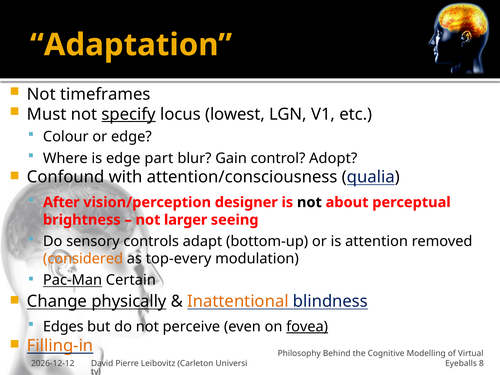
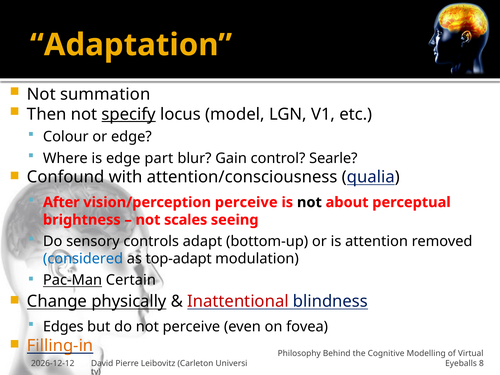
timeframes: timeframes -> summation
Must: Must -> Then
lowest: lowest -> model
Adopt: Adopt -> Searle
vision/perception designer: designer -> perceive
larger: larger -> scales
considered colour: orange -> blue
top-every: top-every -> top-adapt
Inattentional colour: orange -> red
fovea underline: present -> none
